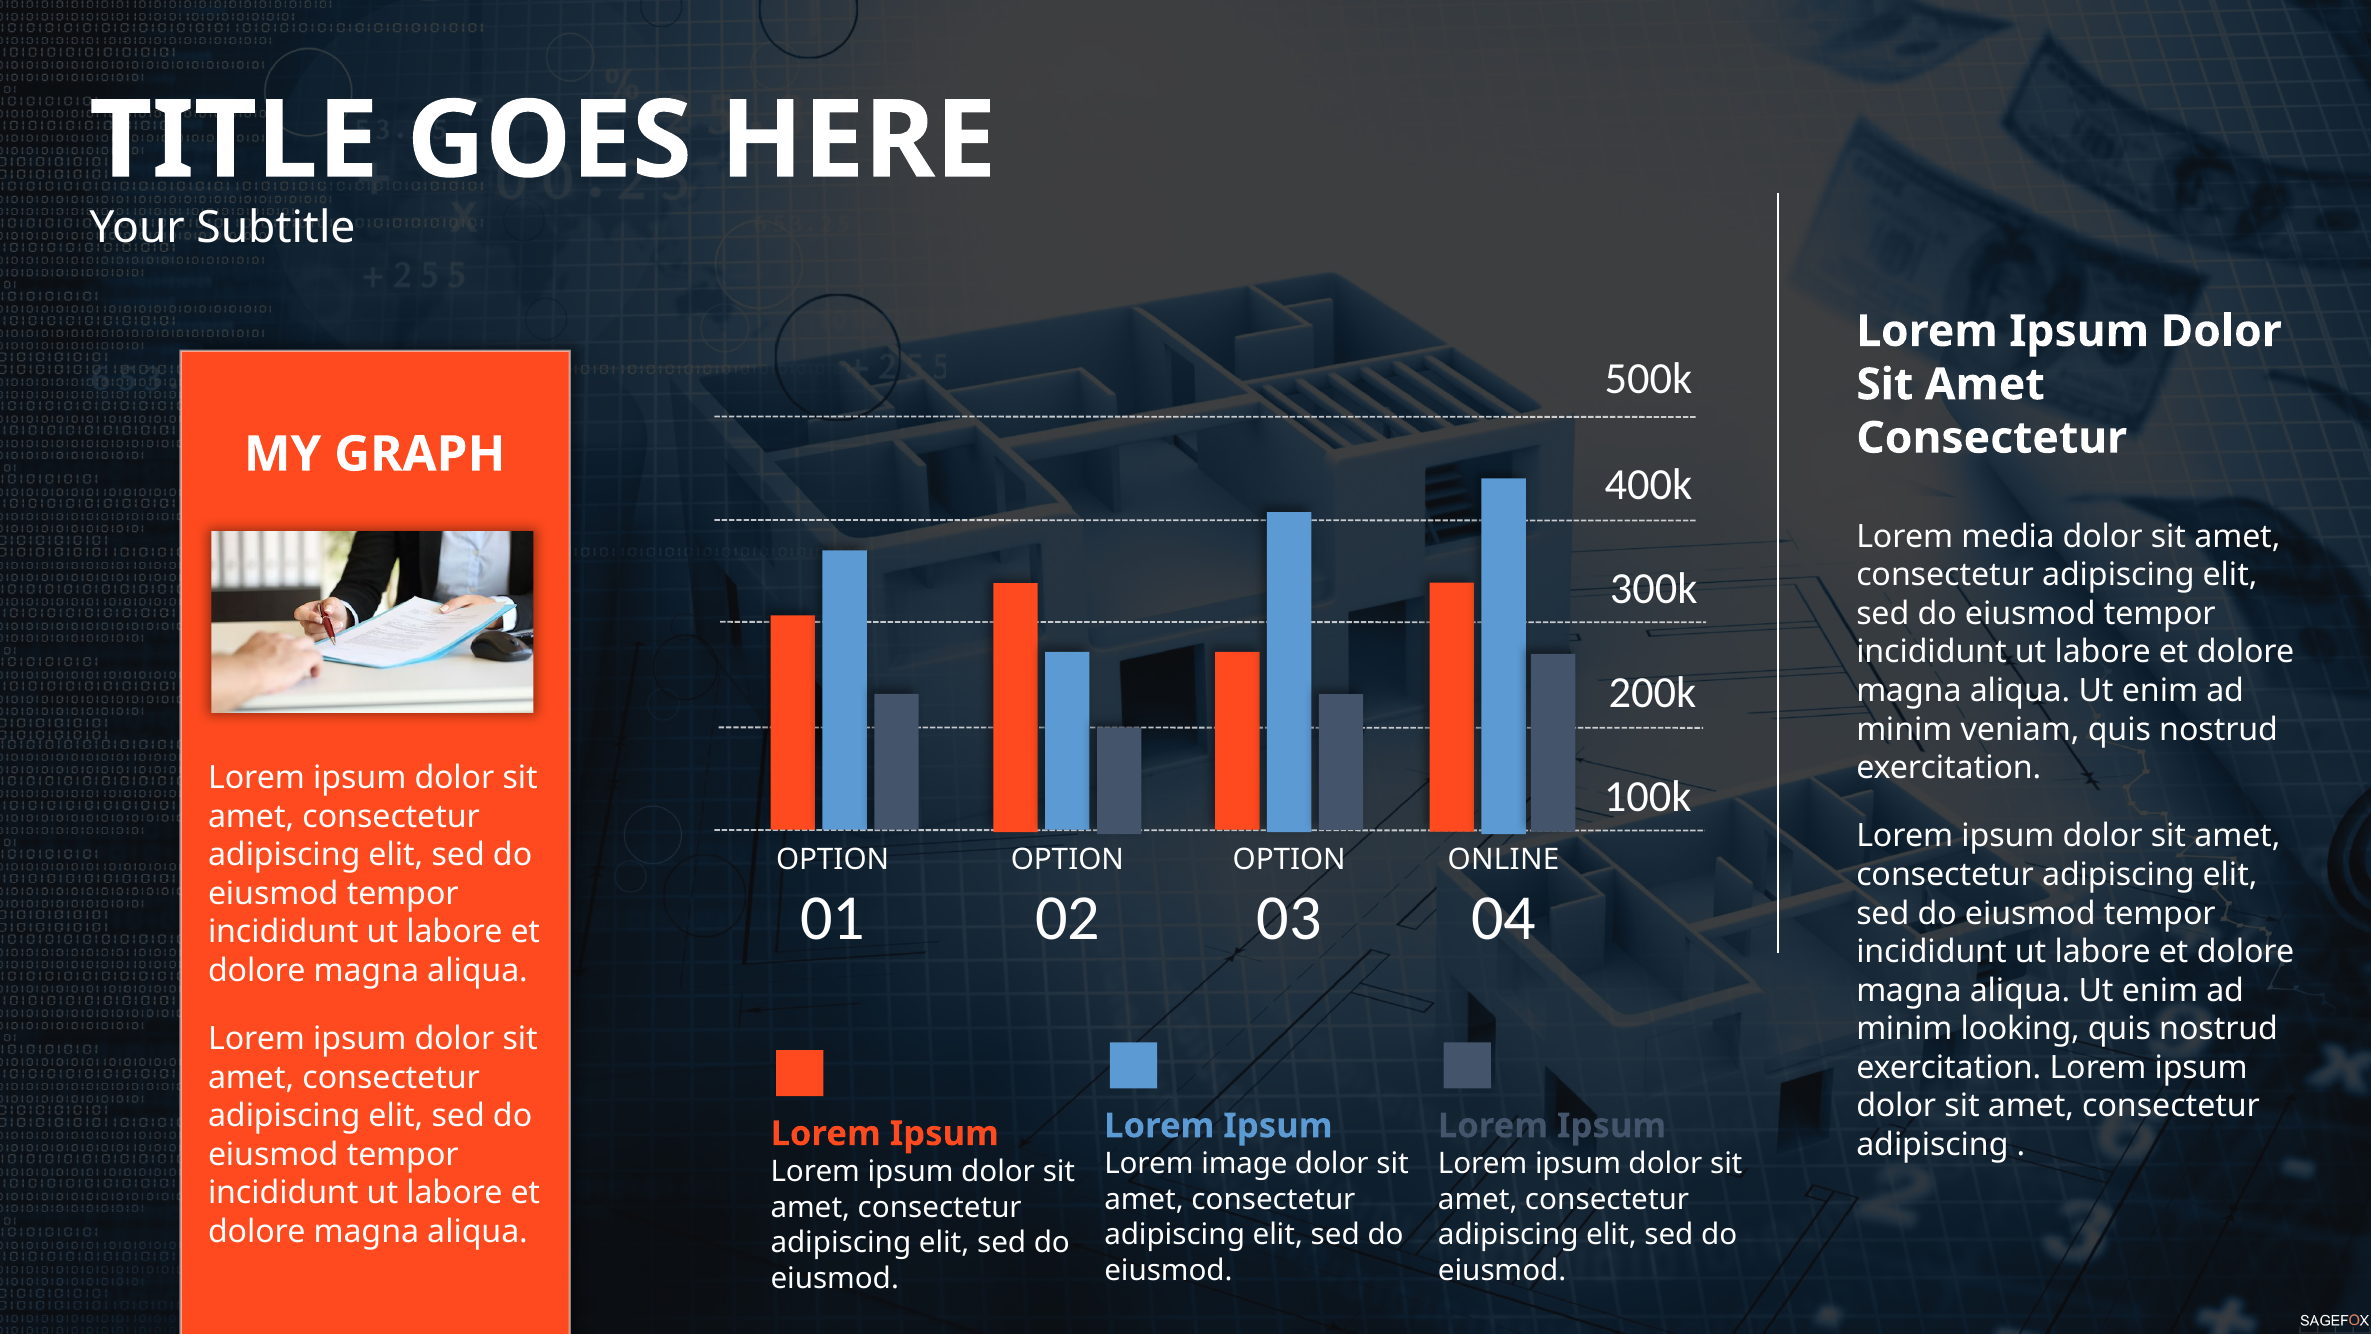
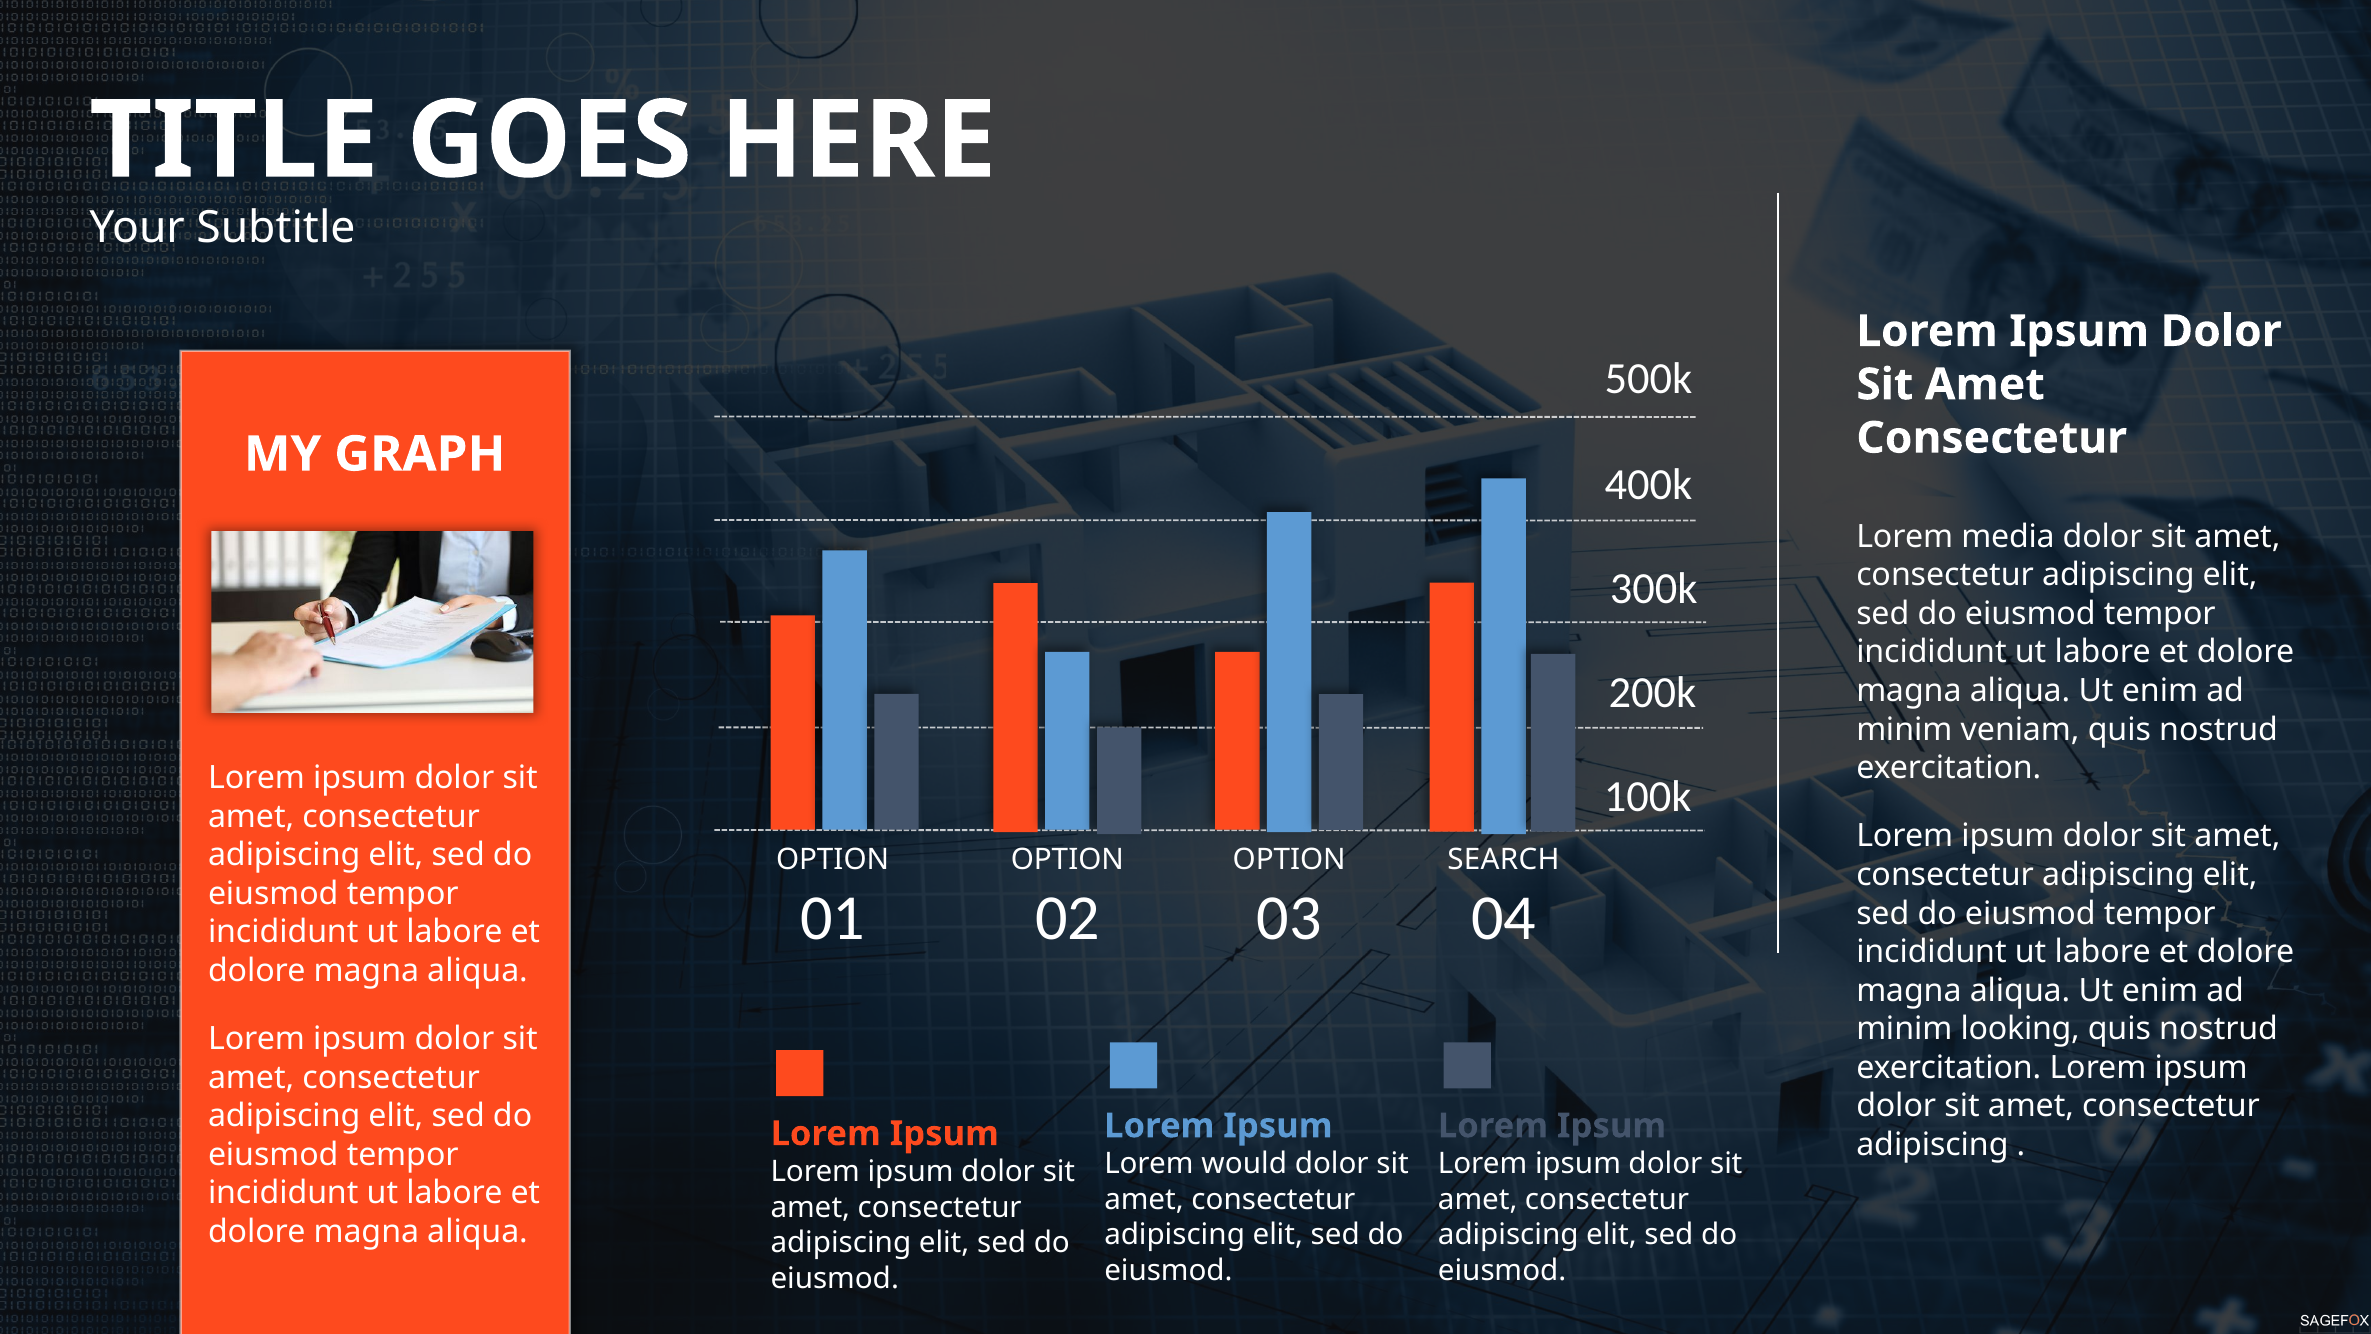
ONLINE: ONLINE -> SEARCH
image: image -> would
